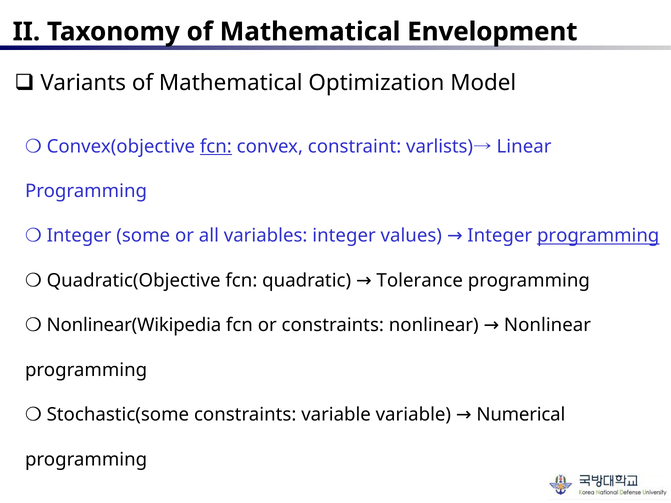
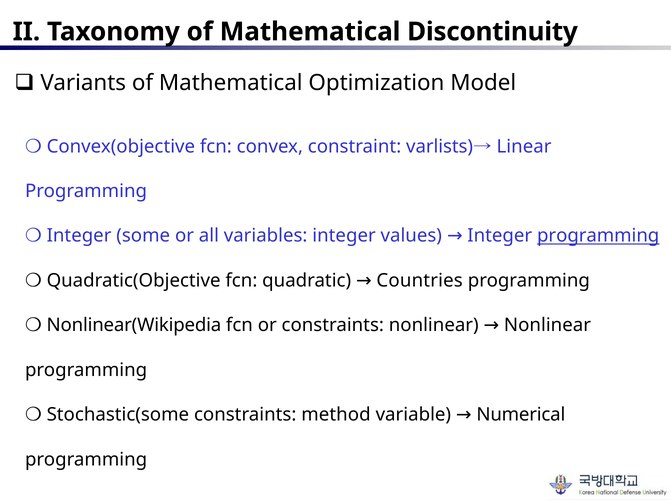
Envelopment: Envelopment -> Discontinuity
fcn at (216, 146) underline: present -> none
Tolerance: Tolerance -> Countries
constraints variable: variable -> method
